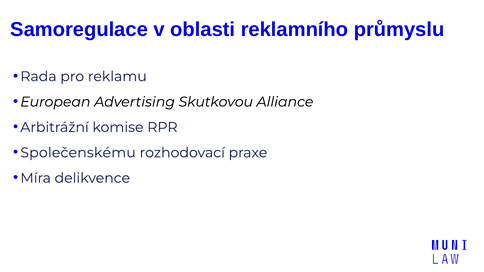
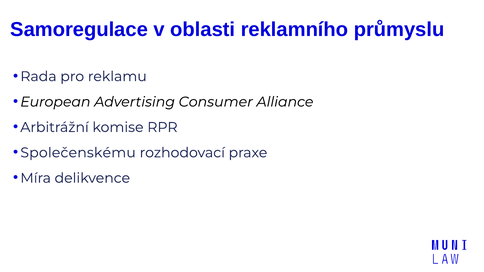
Skutkovou: Skutkovou -> Consumer
